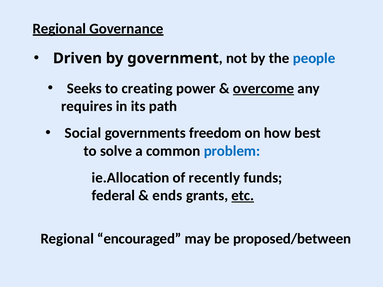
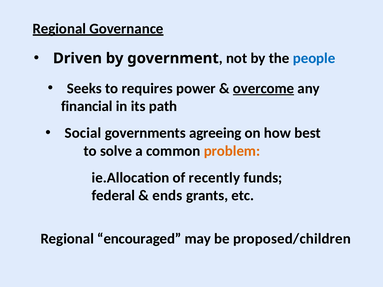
creating: creating -> requires
requires: requires -> financial
freedom: freedom -> agreeing
problem colour: blue -> orange
etc underline: present -> none
proposed/between: proposed/between -> proposed/children
